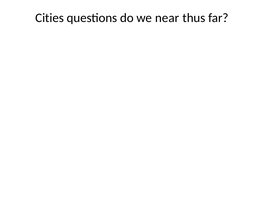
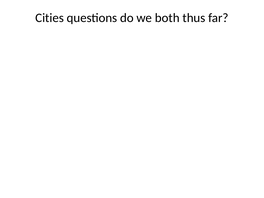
near: near -> both
